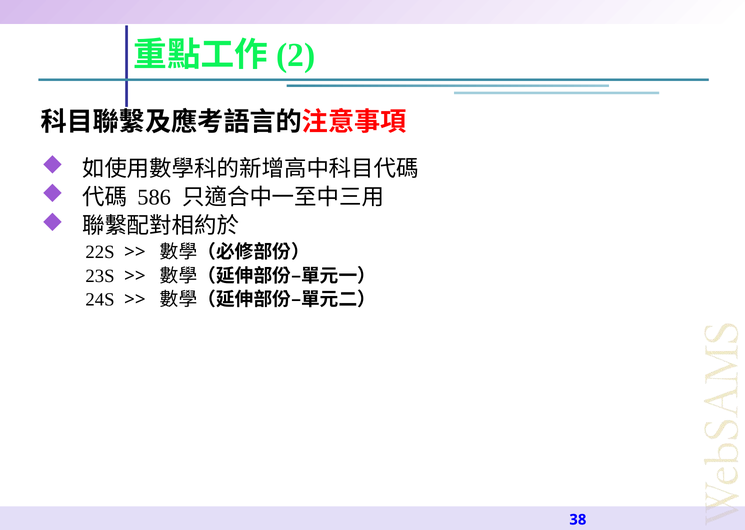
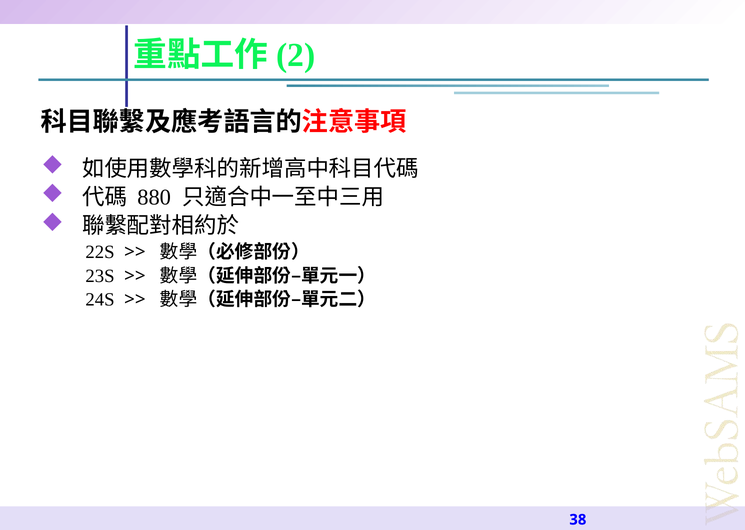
586: 586 -> 880
